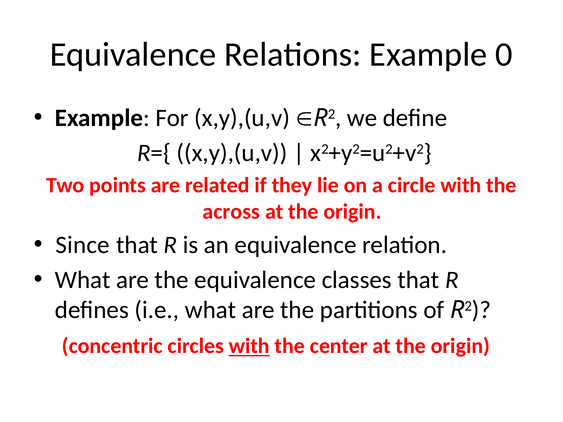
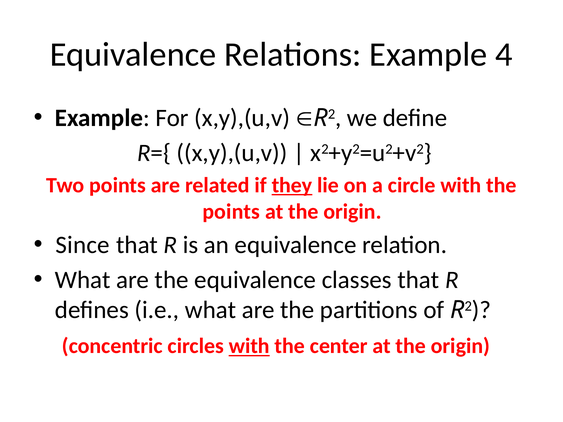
0: 0 -> 4
they underline: none -> present
across at (231, 212): across -> points
